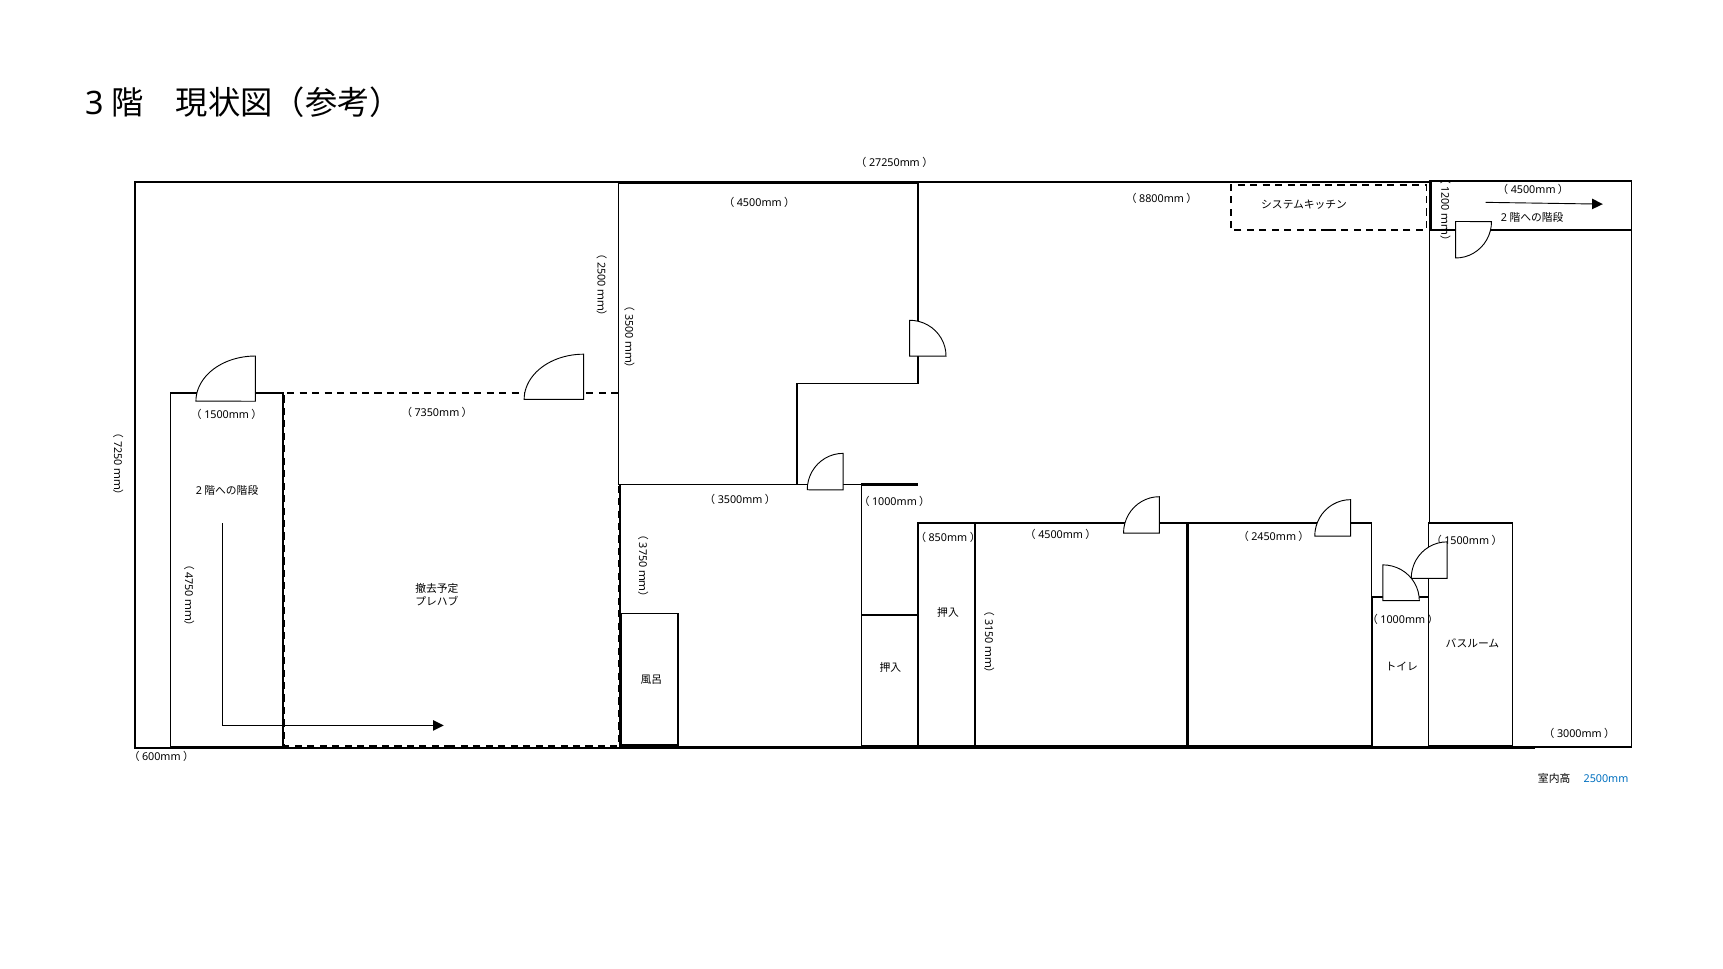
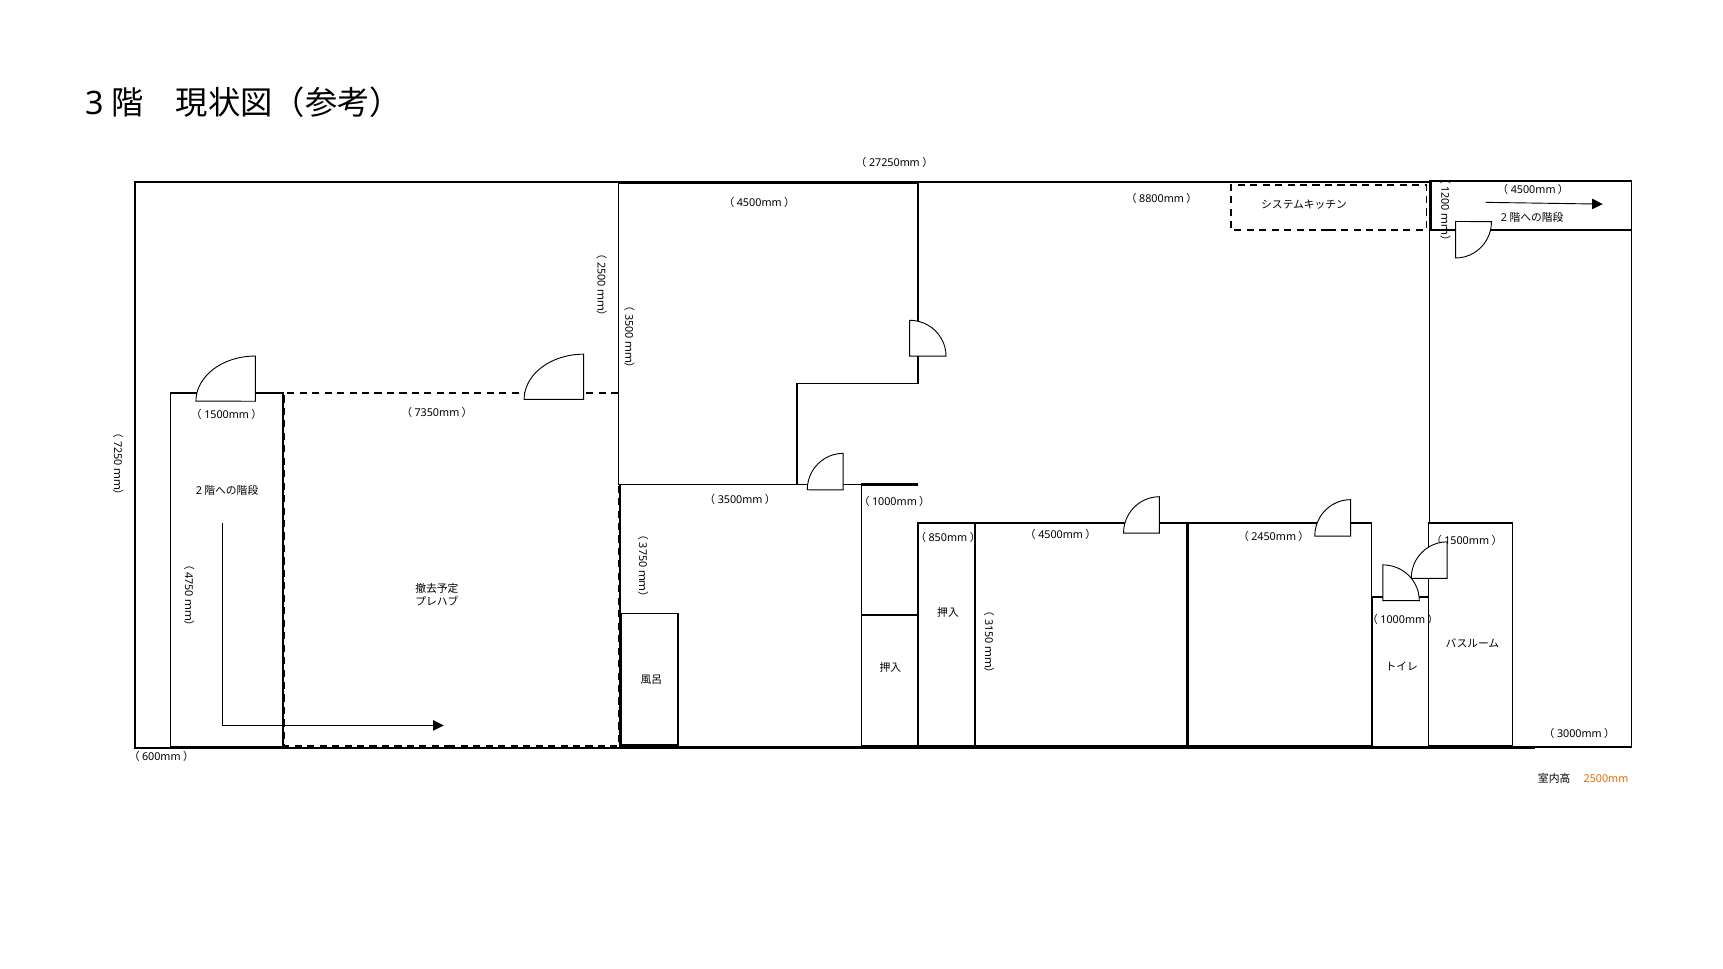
2500mm colour: blue -> orange
